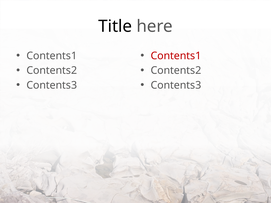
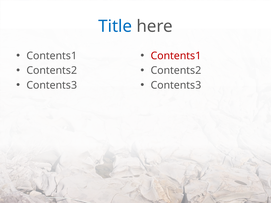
Title colour: black -> blue
